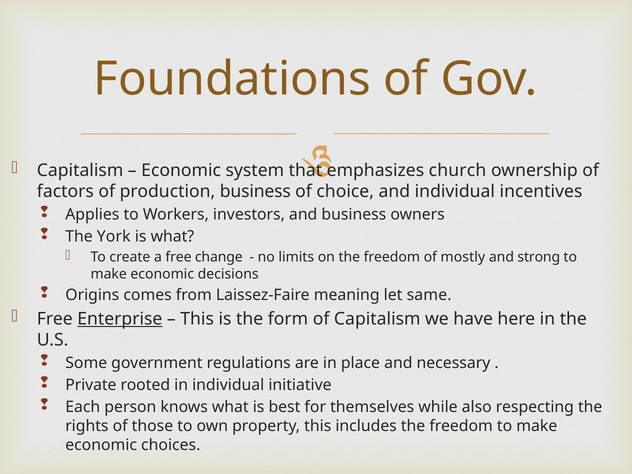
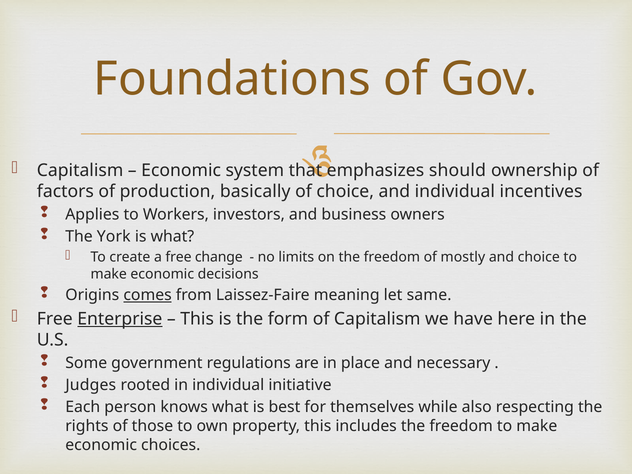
church: church -> should
production business: business -> basically
and strong: strong -> choice
comes underline: none -> present
Private: Private -> Judges
